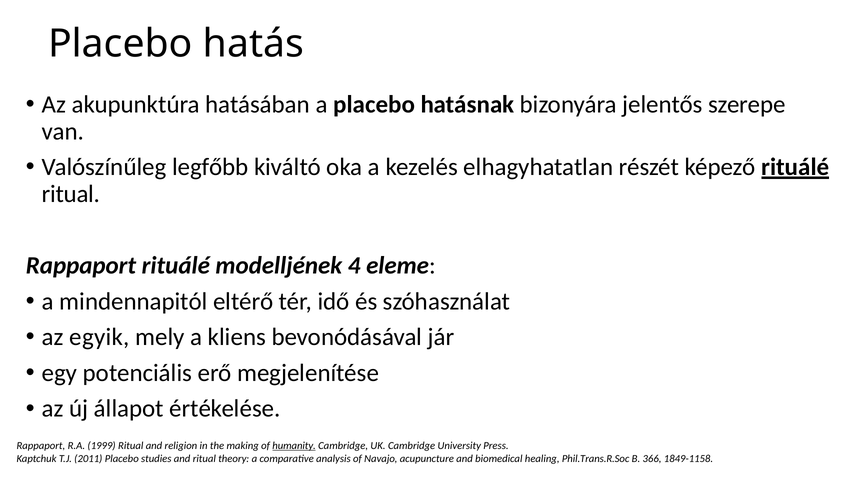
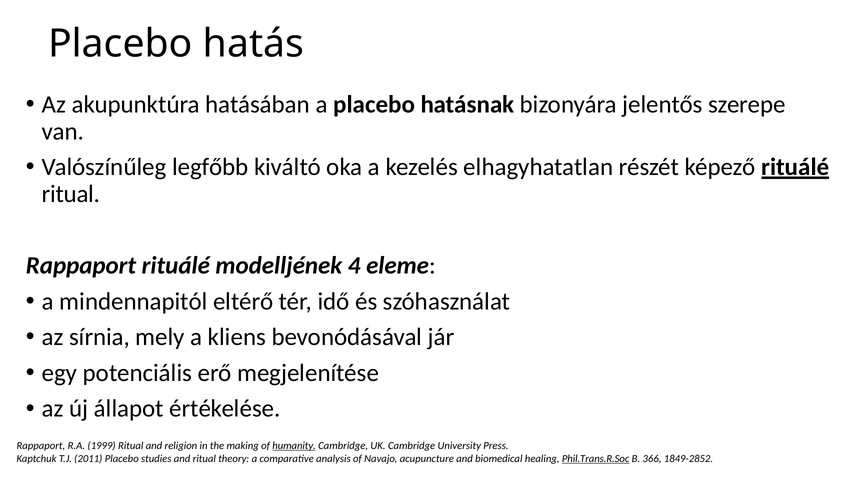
egyik: egyik -> sírnia
Phil.Trans.R.Soc underline: none -> present
1849-1158: 1849-1158 -> 1849-2852
